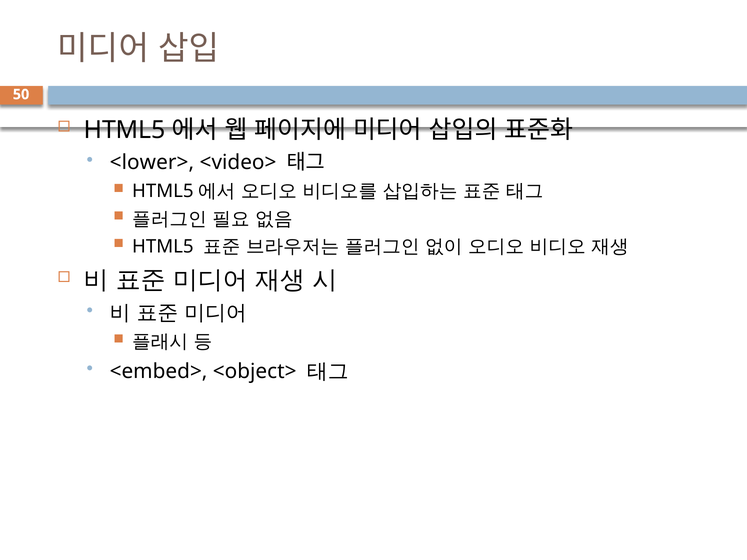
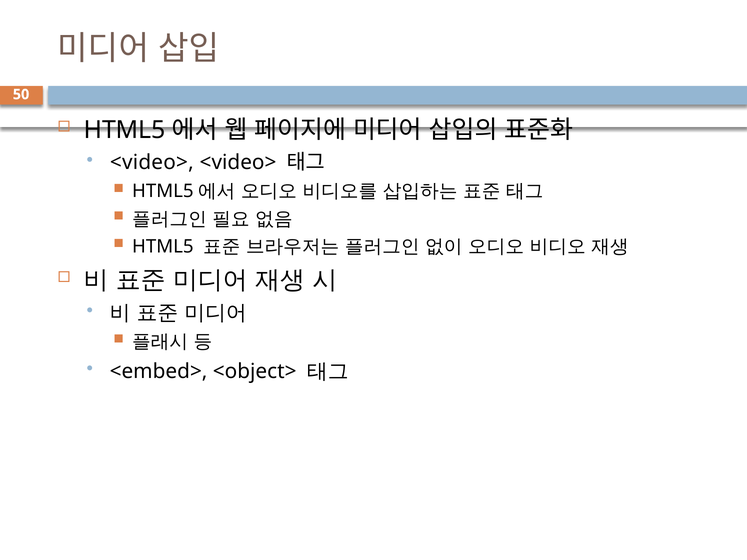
<lower> at (152, 163): <lower> -> <video>
